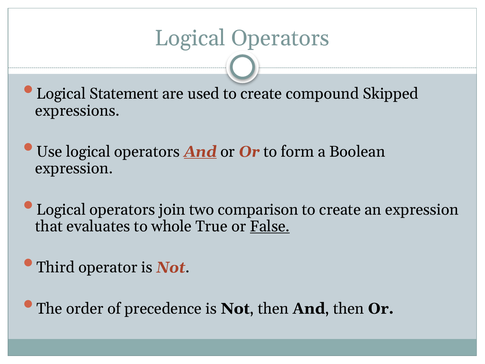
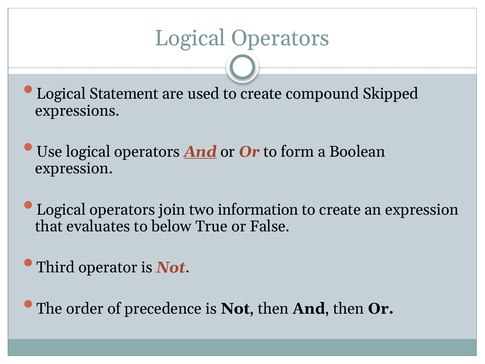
comparison: comparison -> information
whole: whole -> below
False underline: present -> none
